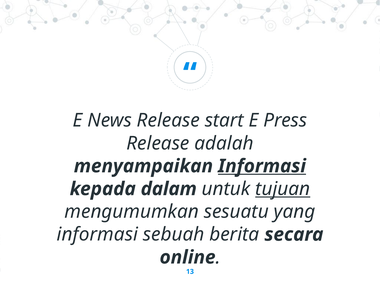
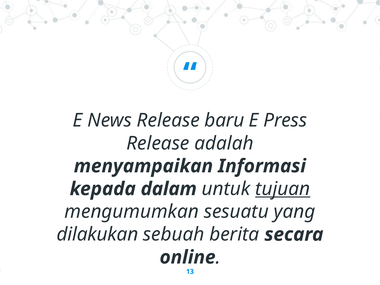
start: start -> baru
Informasi at (262, 166) underline: present -> none
informasi at (97, 234): informasi -> dilakukan
